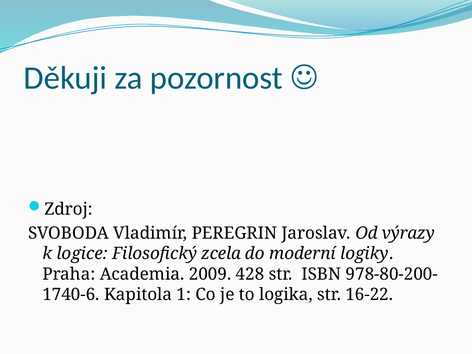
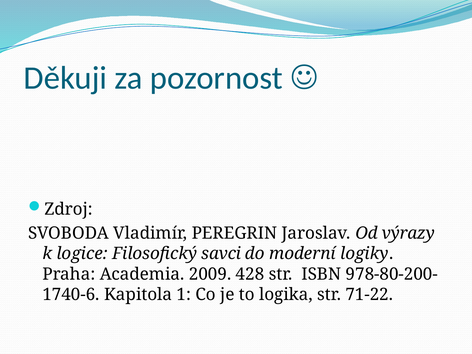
zcela: zcela -> savci
16-22: 16-22 -> 71-22
